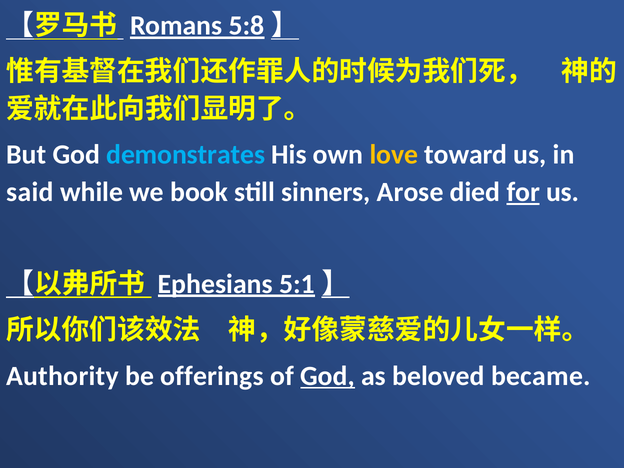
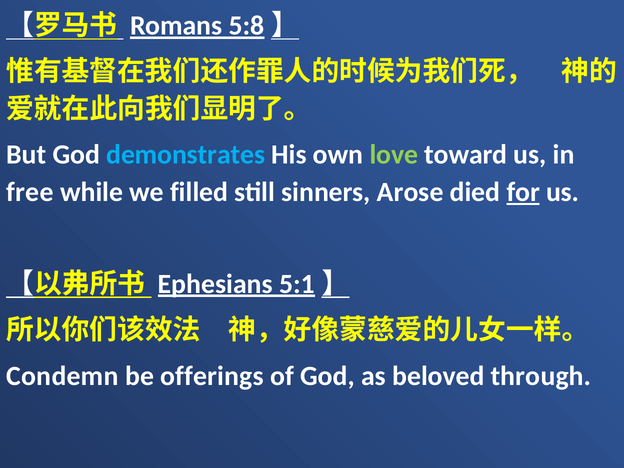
love colour: yellow -> light green
said: said -> free
book: book -> filled
Authority: Authority -> Condemn
God at (328, 376) underline: present -> none
became: became -> through
